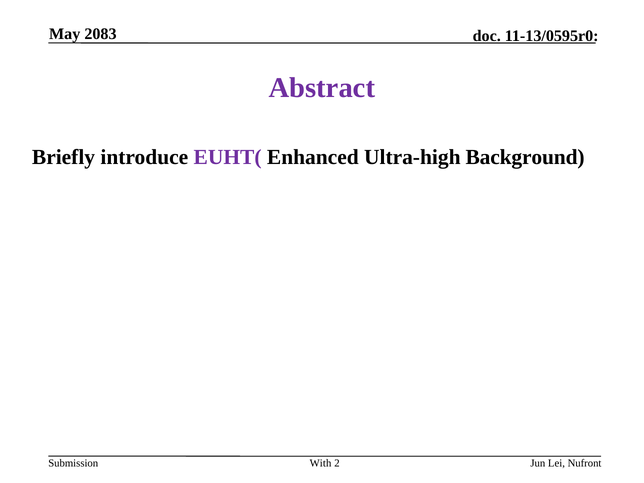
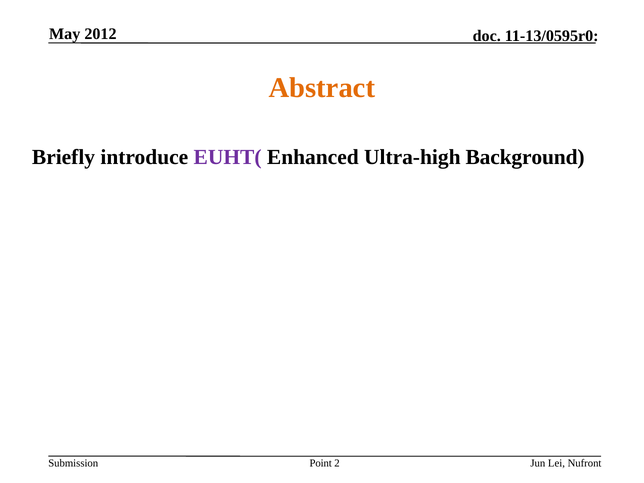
2083: 2083 -> 2012
Abstract colour: purple -> orange
With: With -> Point
